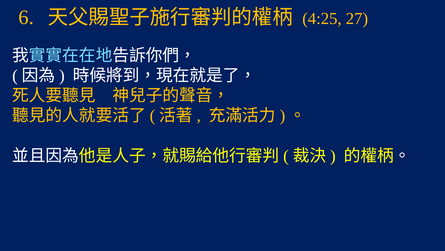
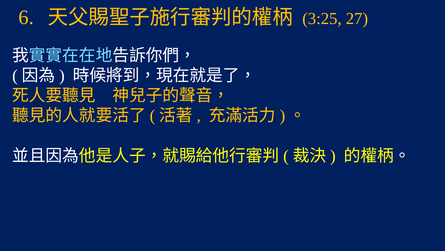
4:25: 4:25 -> 3:25
